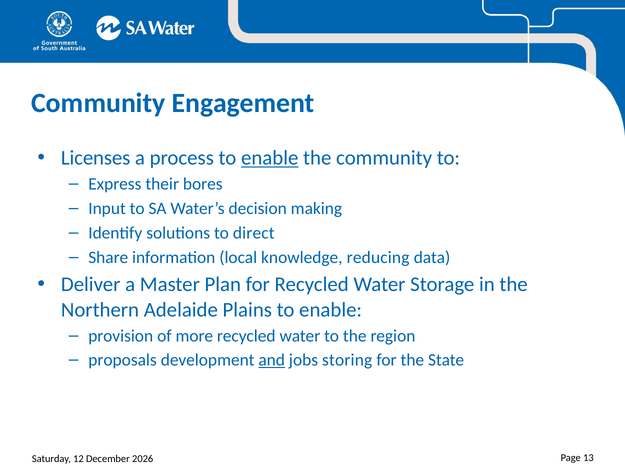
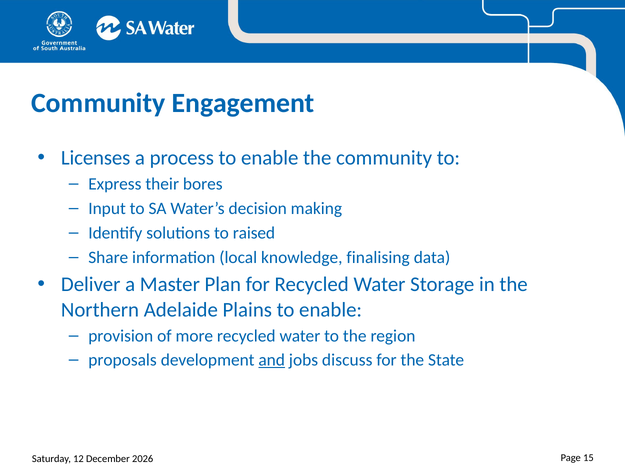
enable at (270, 158) underline: present -> none
direct: direct -> raised
reducing: reducing -> finalising
storing: storing -> discuss
13: 13 -> 15
